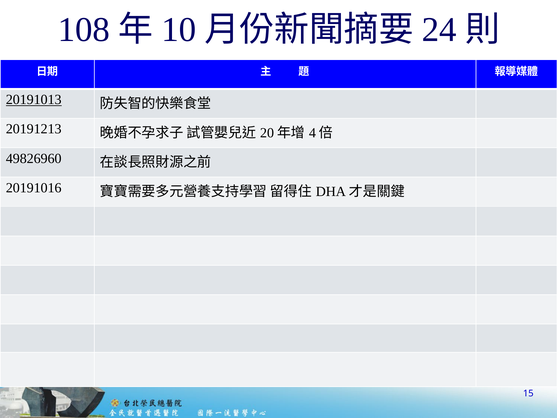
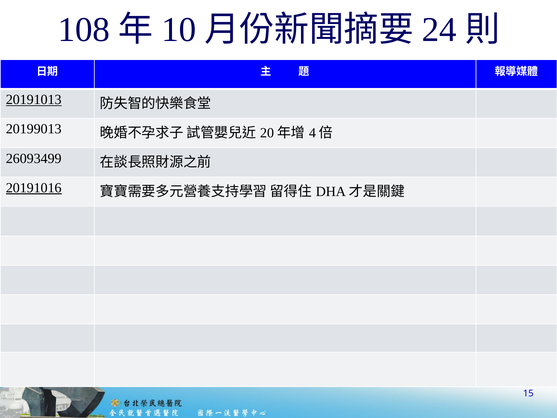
20191213: 20191213 -> 20199013
49826960: 49826960 -> 26093499
20191016 underline: none -> present
